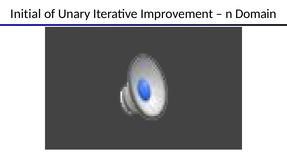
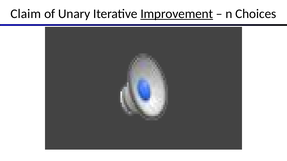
Initial: Initial -> Claim
Improvement underline: none -> present
Domain: Domain -> Choices
